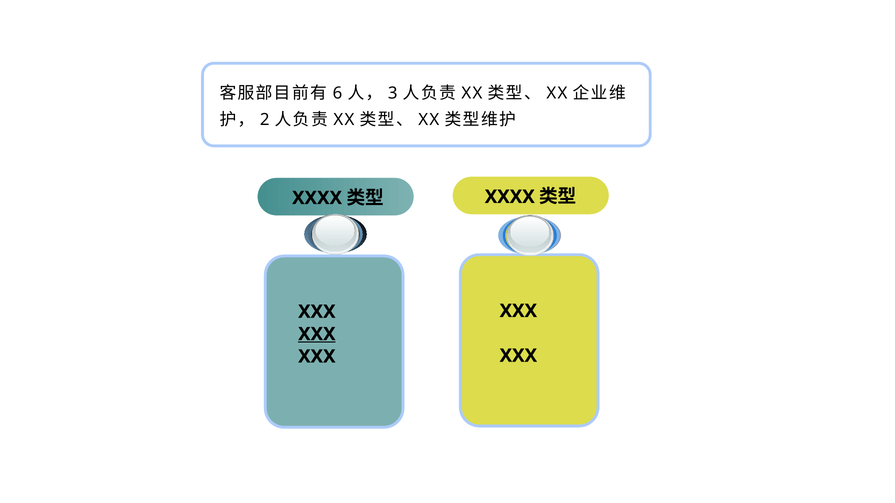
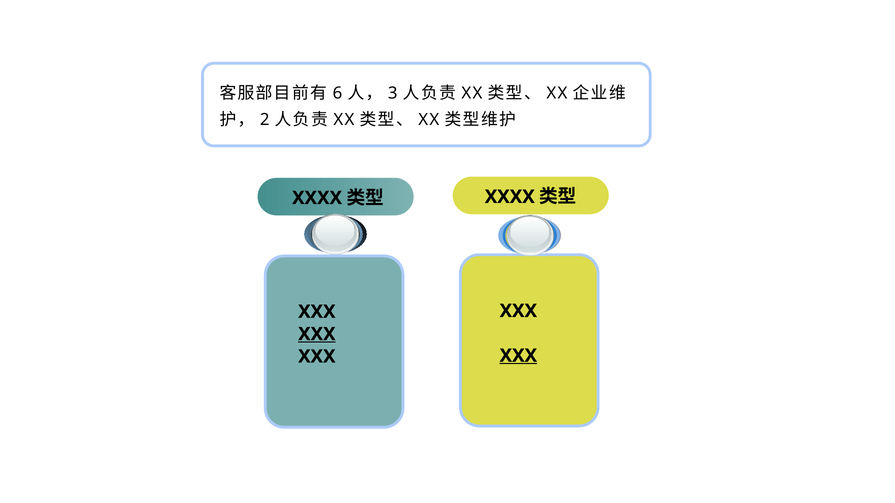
XXX at (518, 356) underline: none -> present
